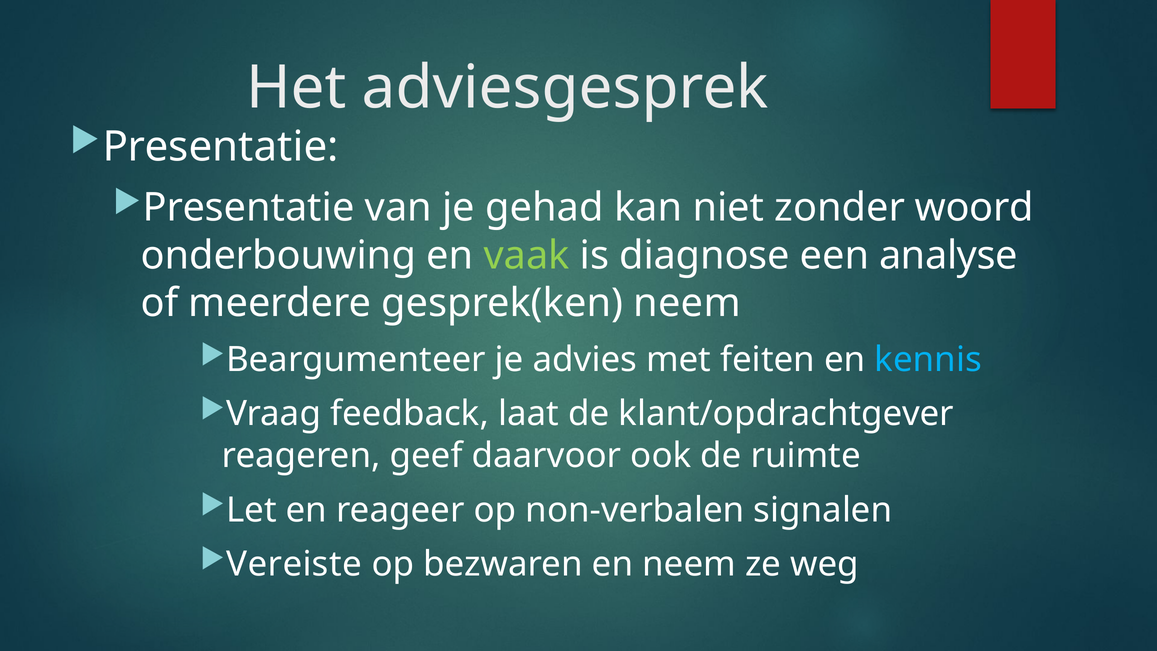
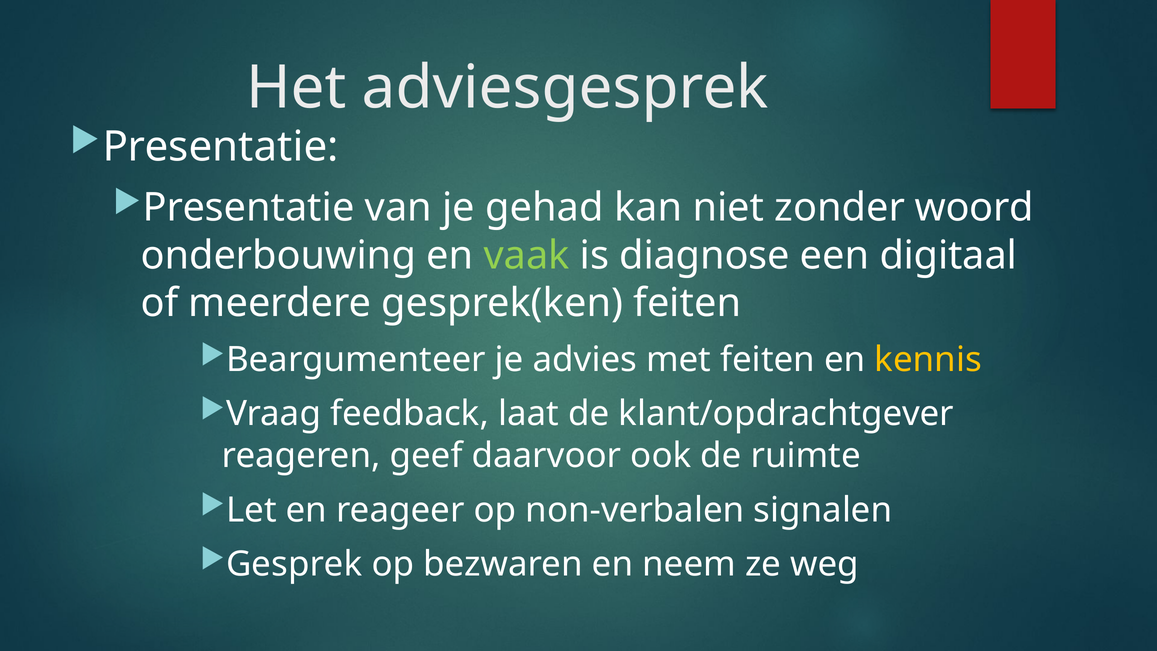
analyse: analyse -> digitaal
gesprek(ken neem: neem -> feiten
kennis colour: light blue -> yellow
Vereiste: Vereiste -> Gesprek
